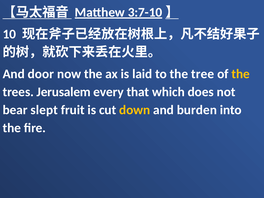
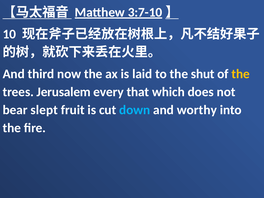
door: door -> third
tree: tree -> shut
down colour: yellow -> light blue
burden: burden -> worthy
